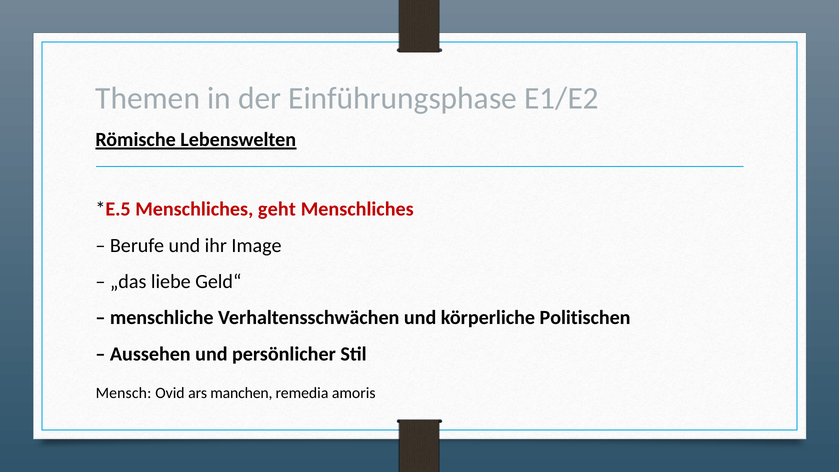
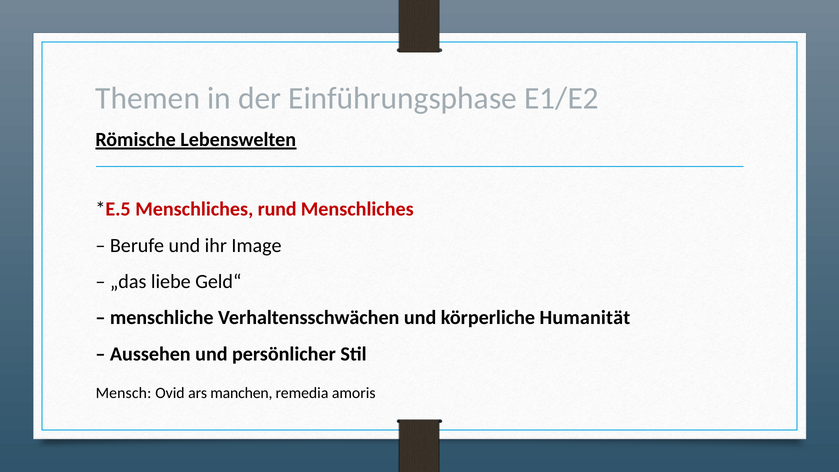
geht: geht -> rund
Politischen: Politischen -> Humanität
